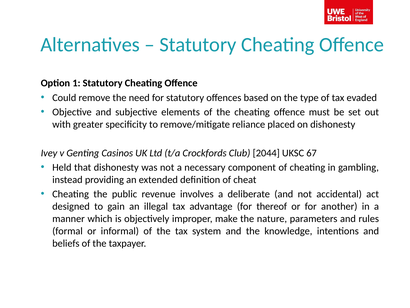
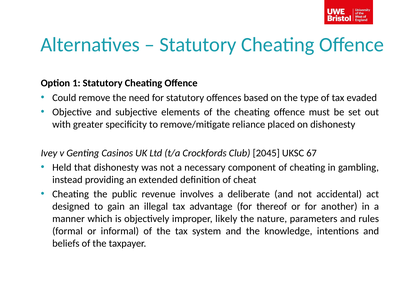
2044: 2044 -> 2045
make: make -> likely
